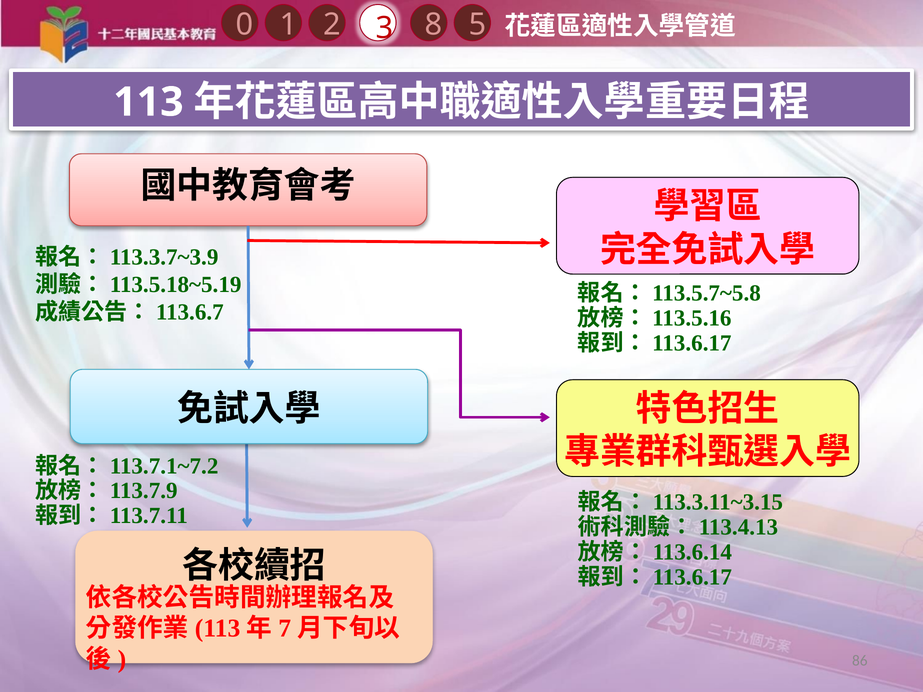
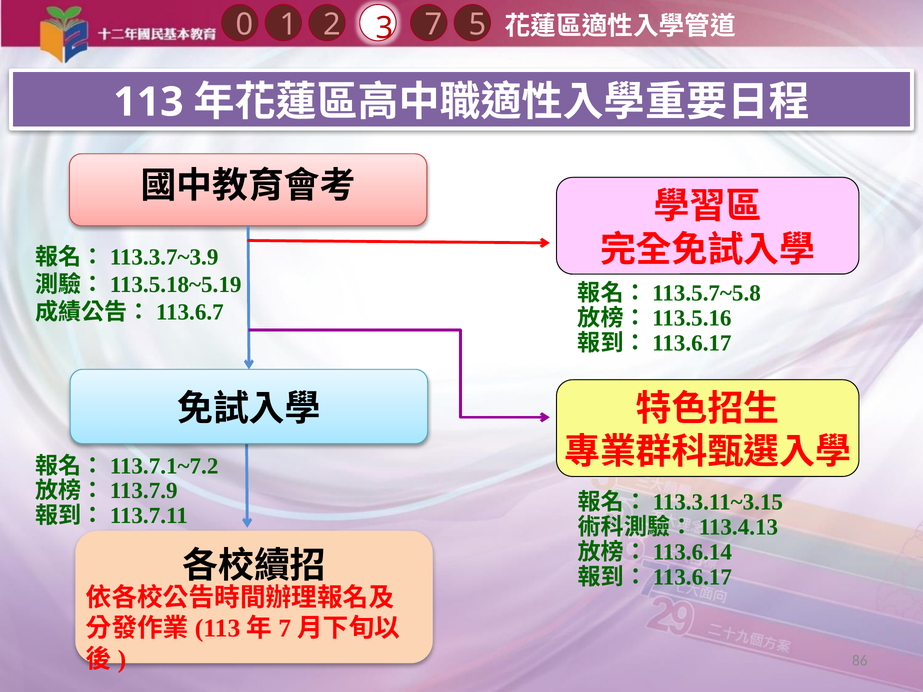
8: 8 -> 7
